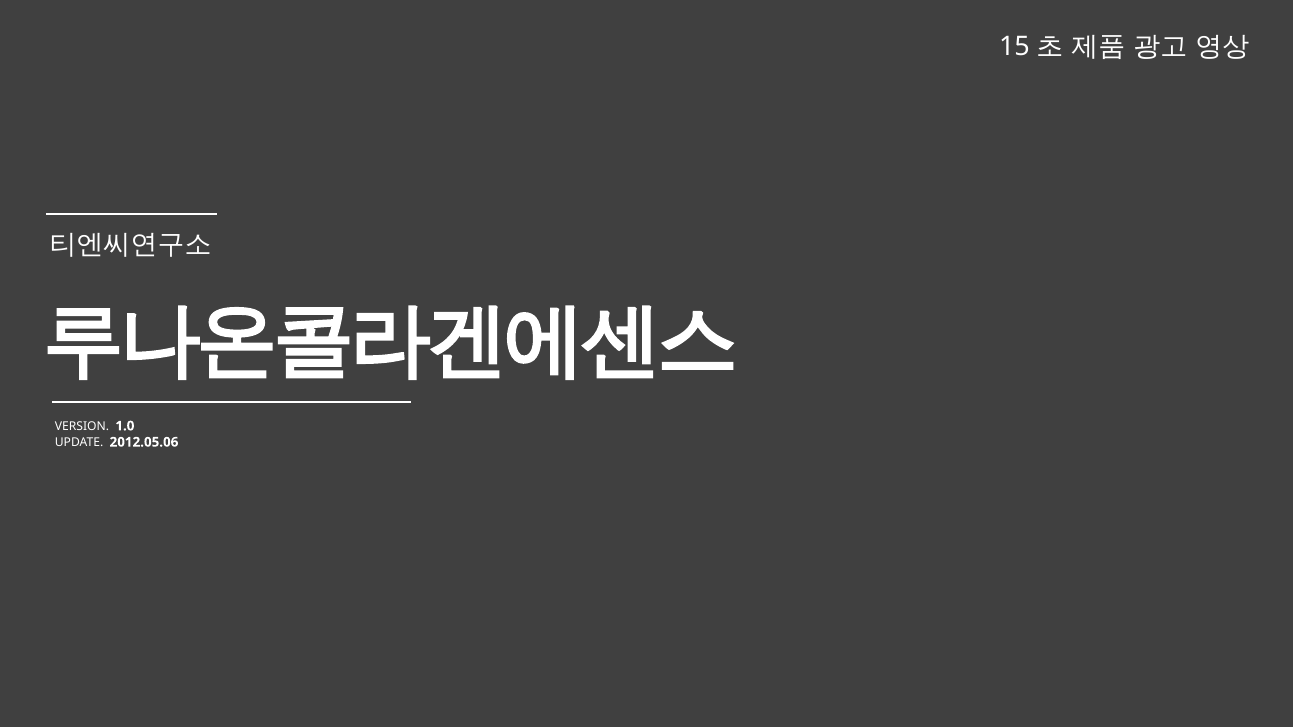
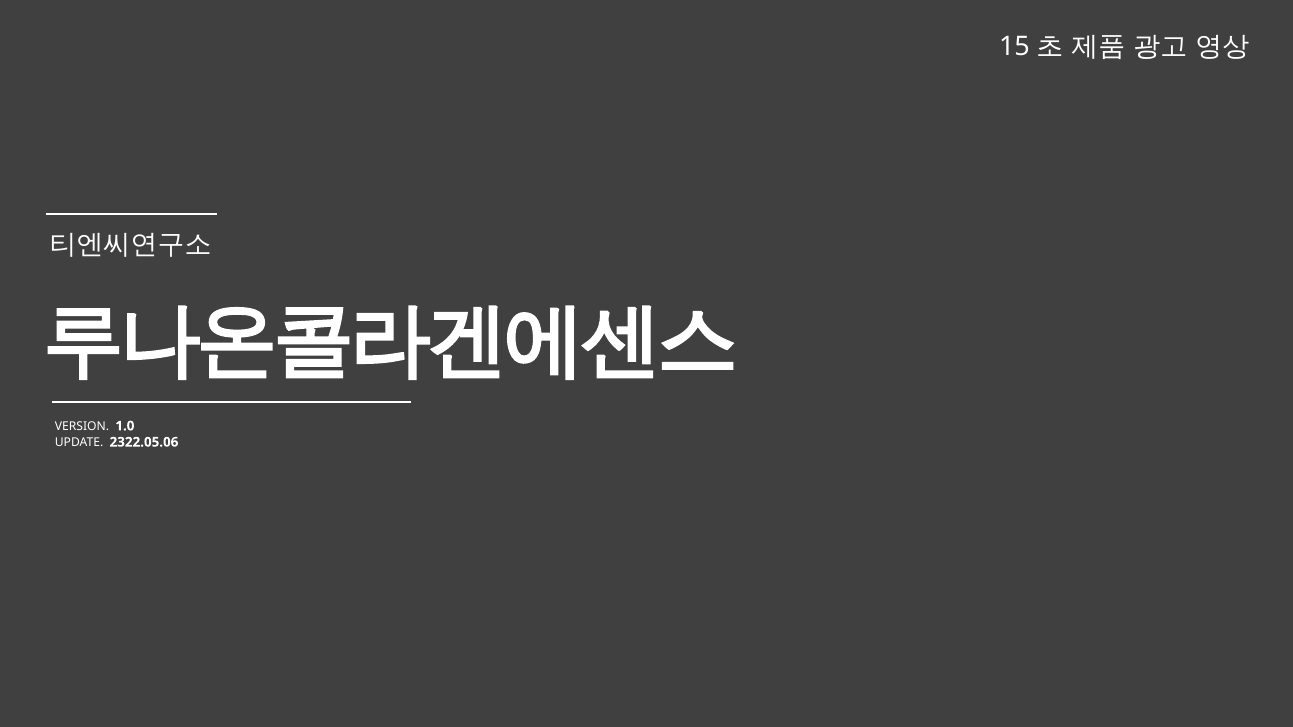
2012.05.06: 2012.05.06 -> 2322.05.06
